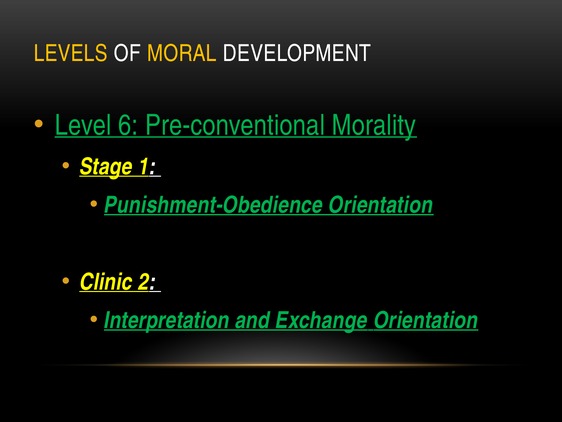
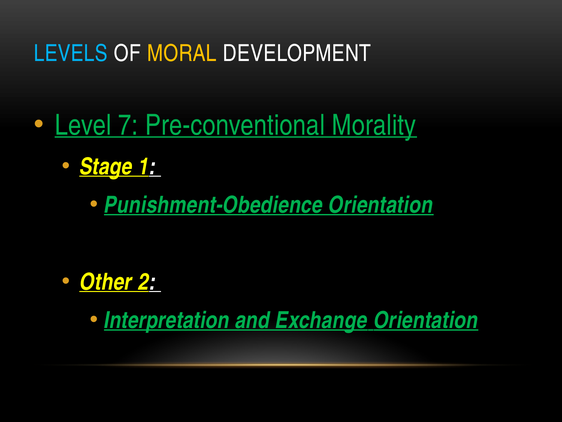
LEVELS colour: yellow -> light blue
6: 6 -> 7
Clinic: Clinic -> Other
